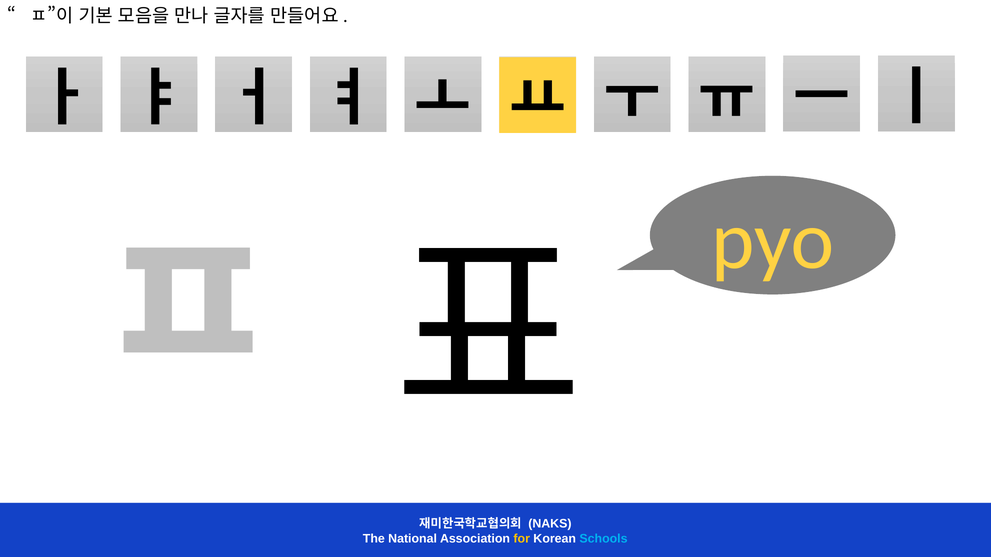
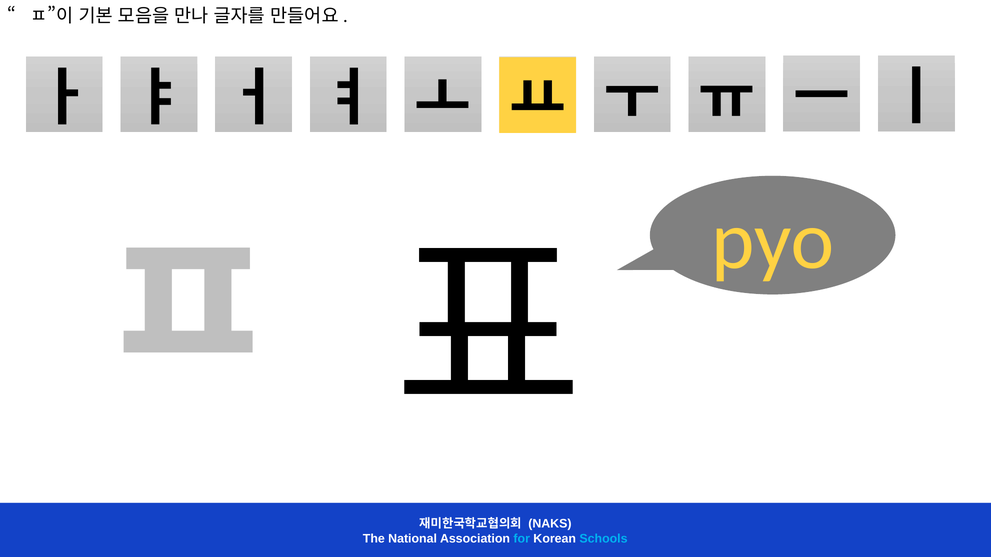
for colour: yellow -> light blue
